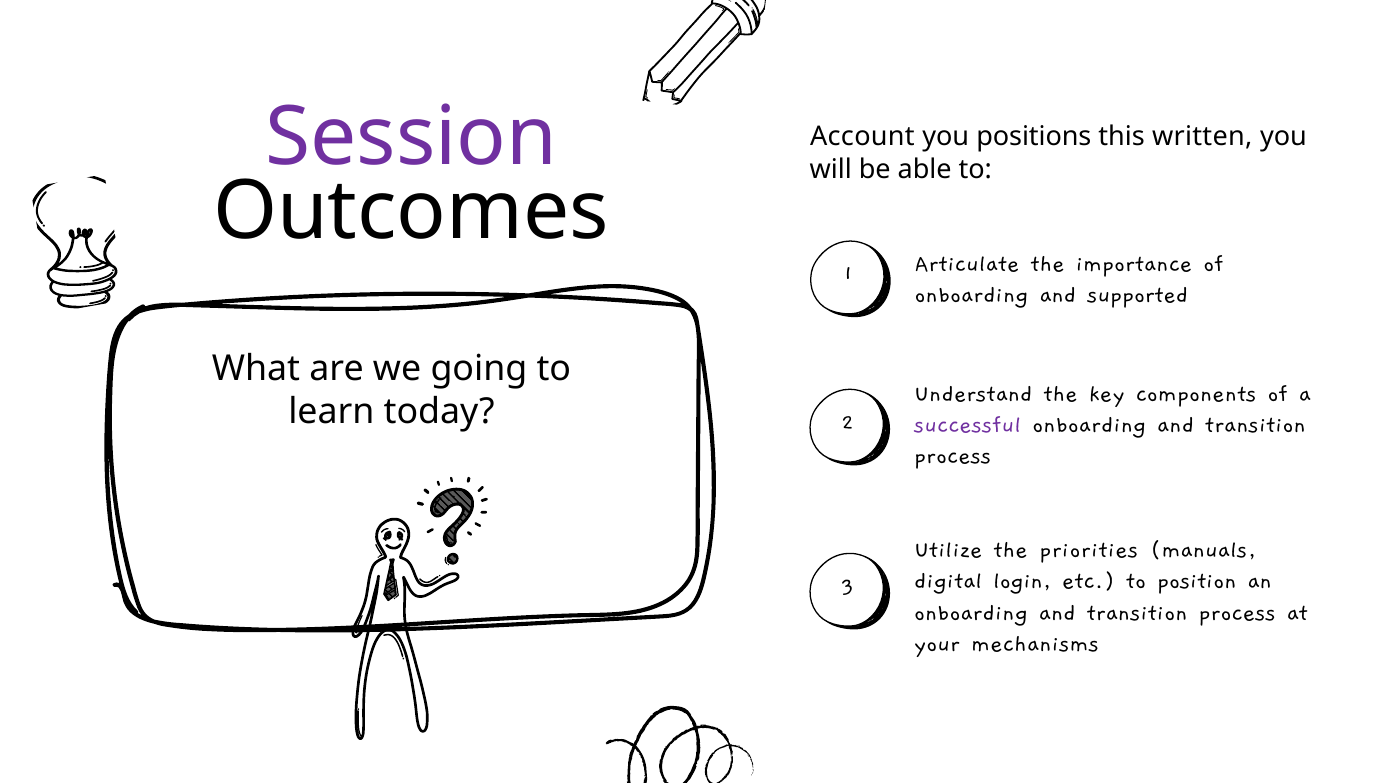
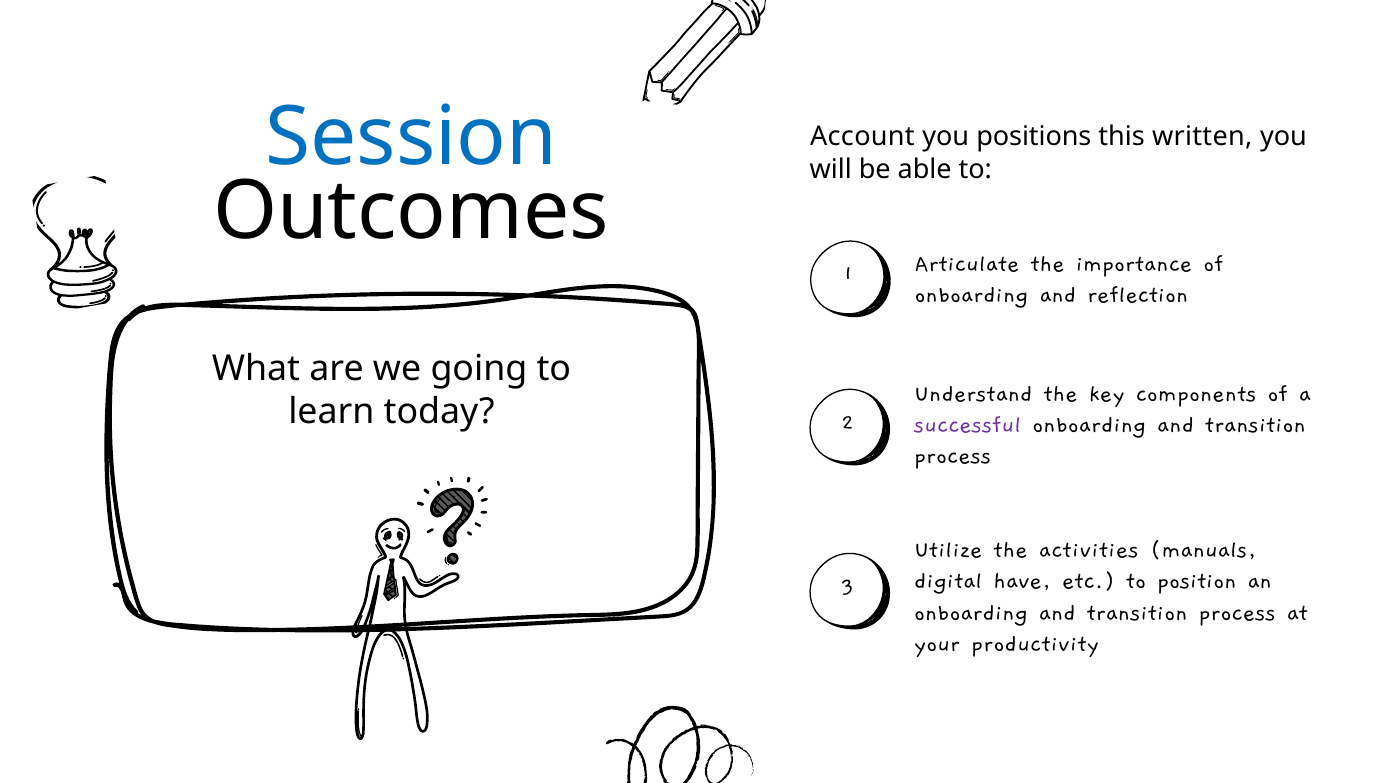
Session colour: purple -> blue
supported: supported -> reflection
priorities: priorities -> activities
login: login -> have
mechanisms: mechanisms -> productivity
